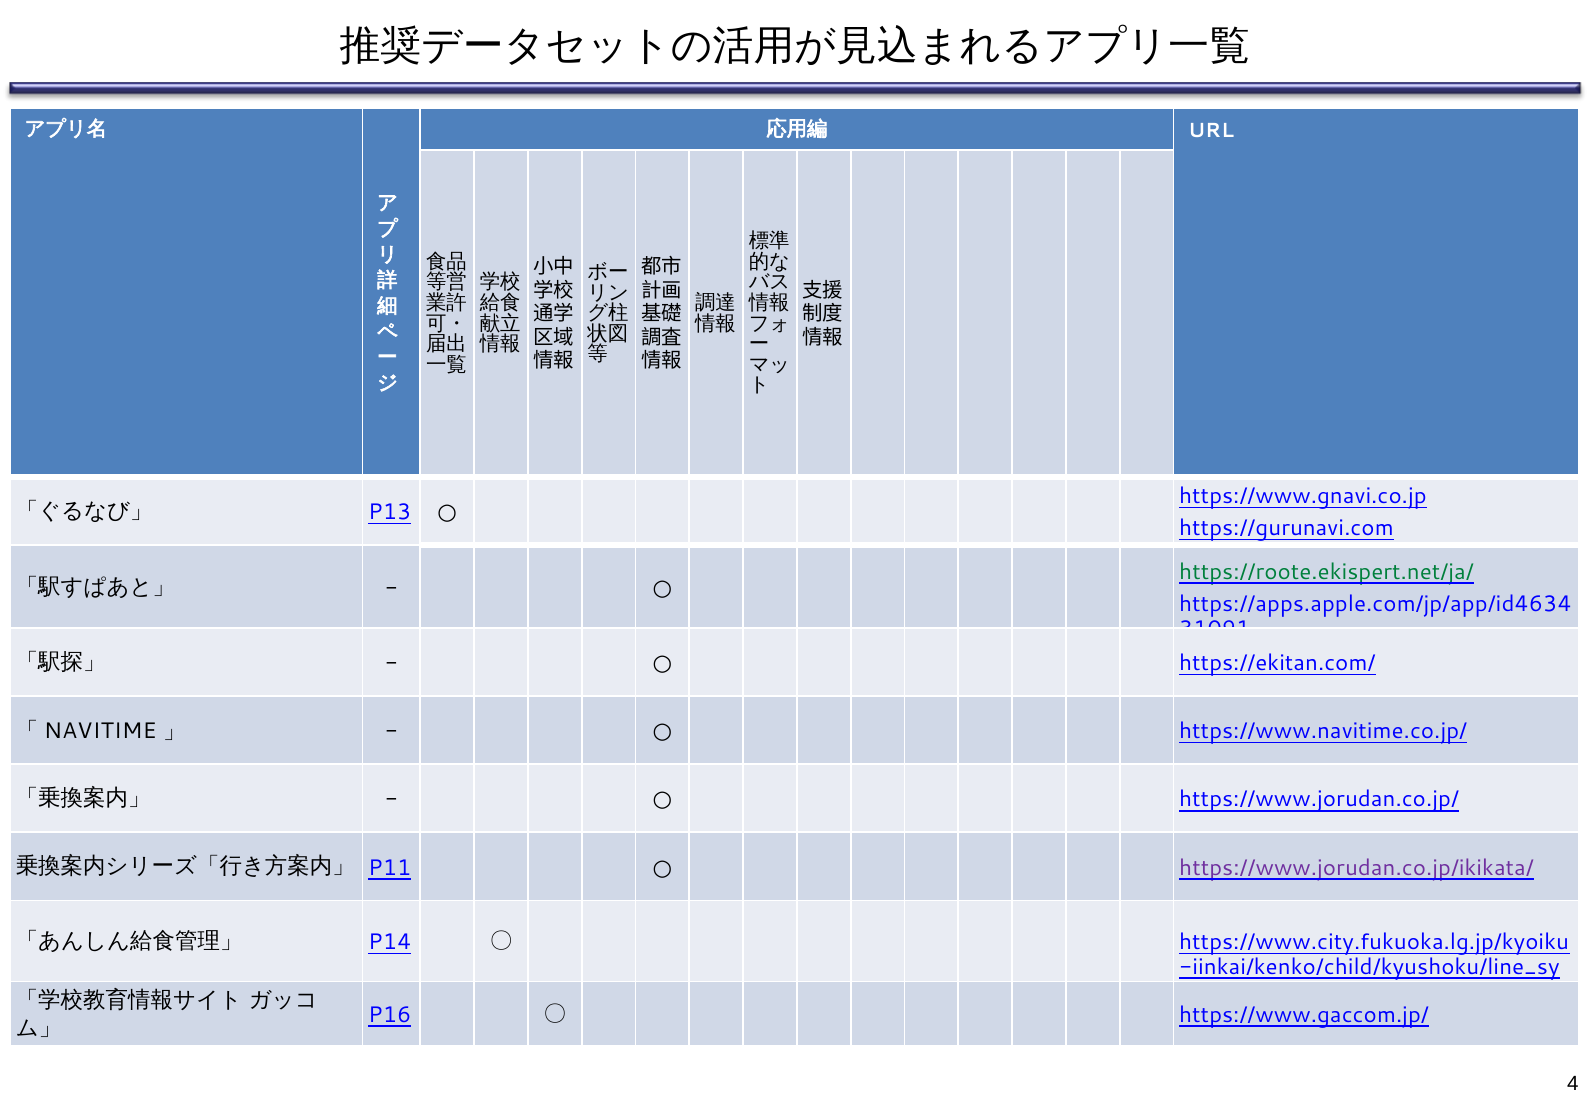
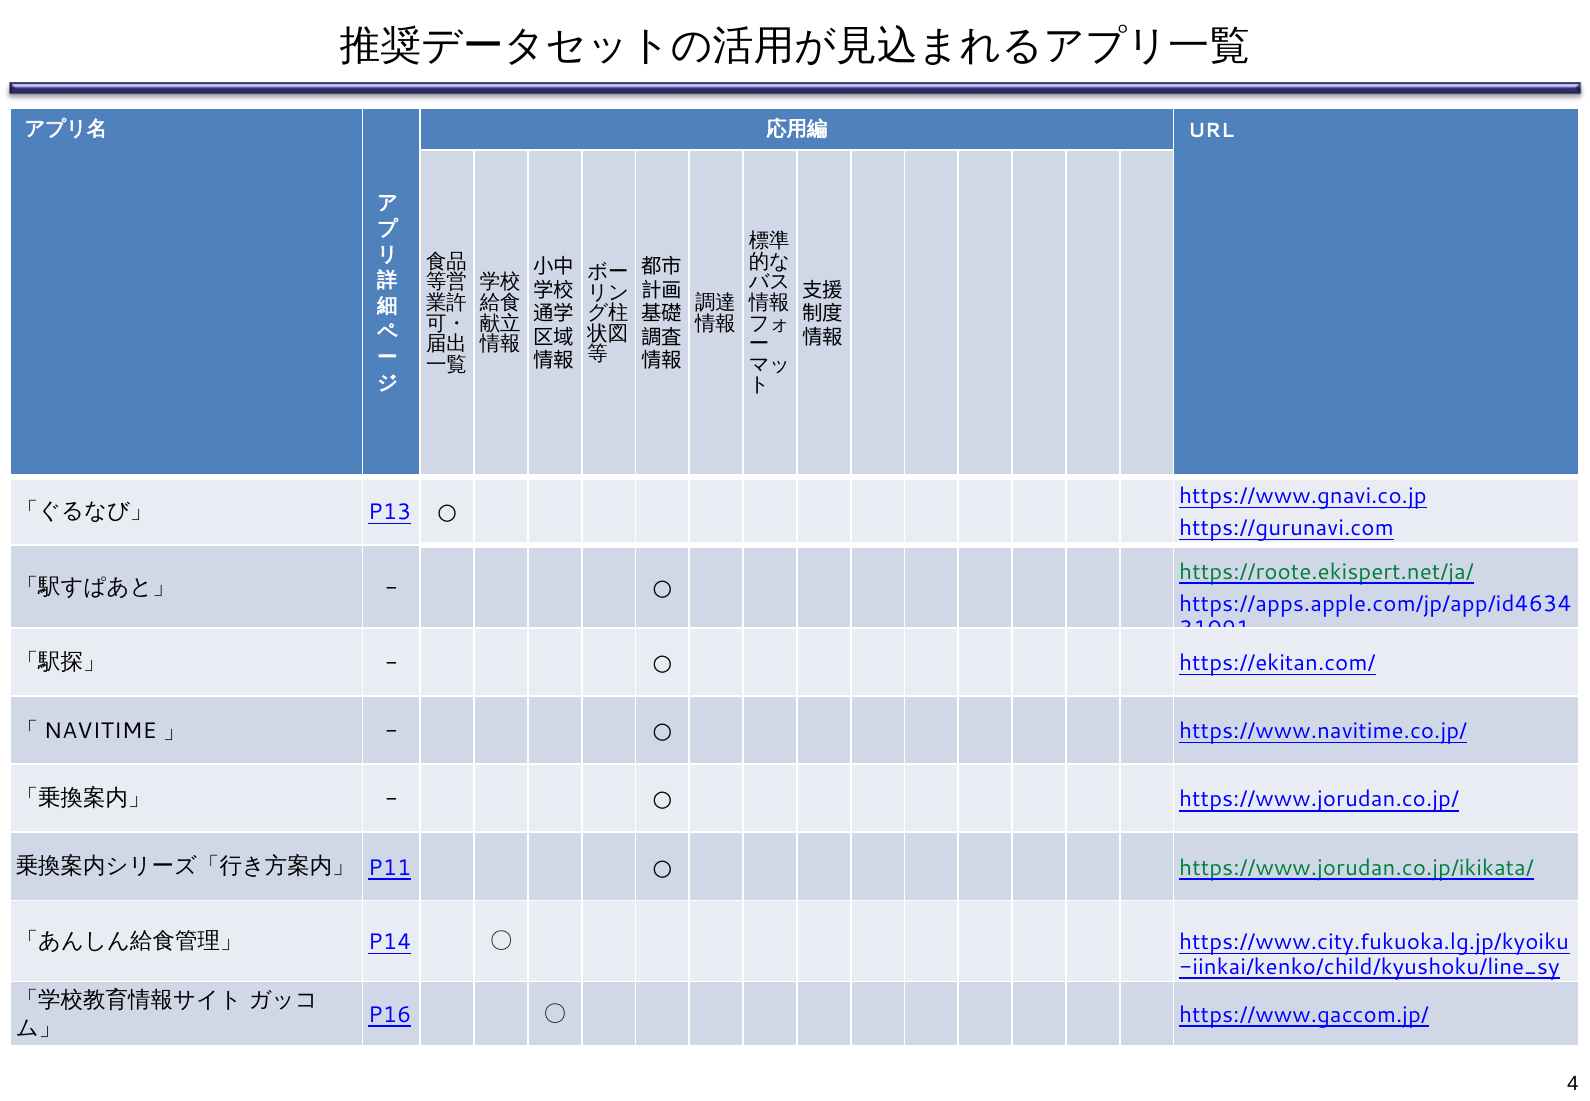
https://www.jorudan.co.jp/ikikata/ colour: purple -> green
